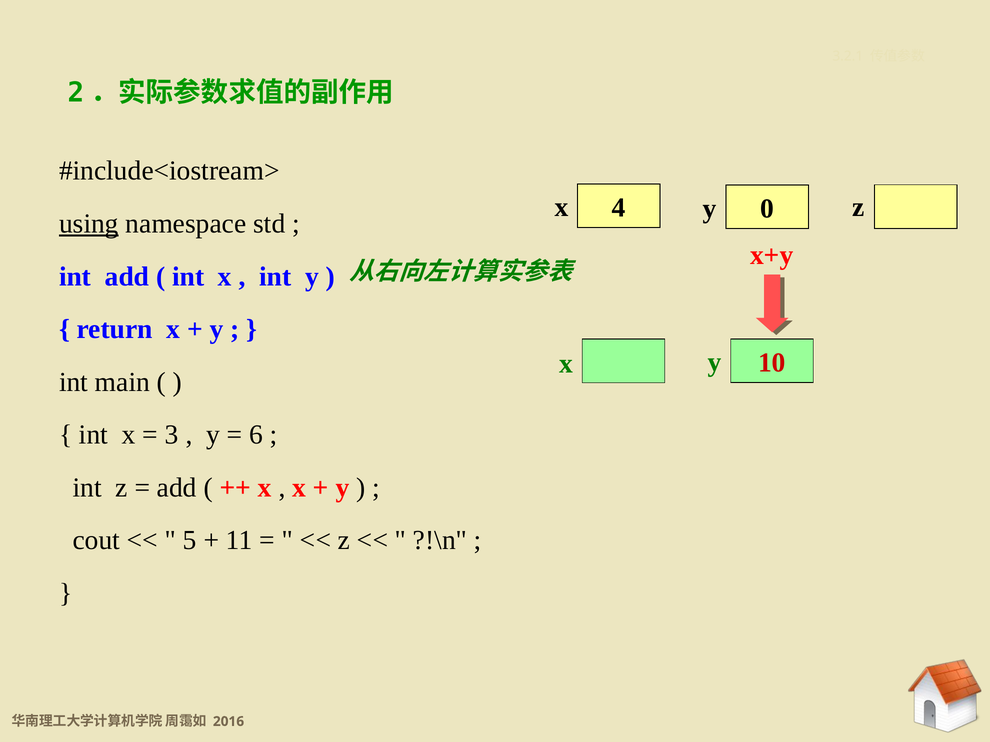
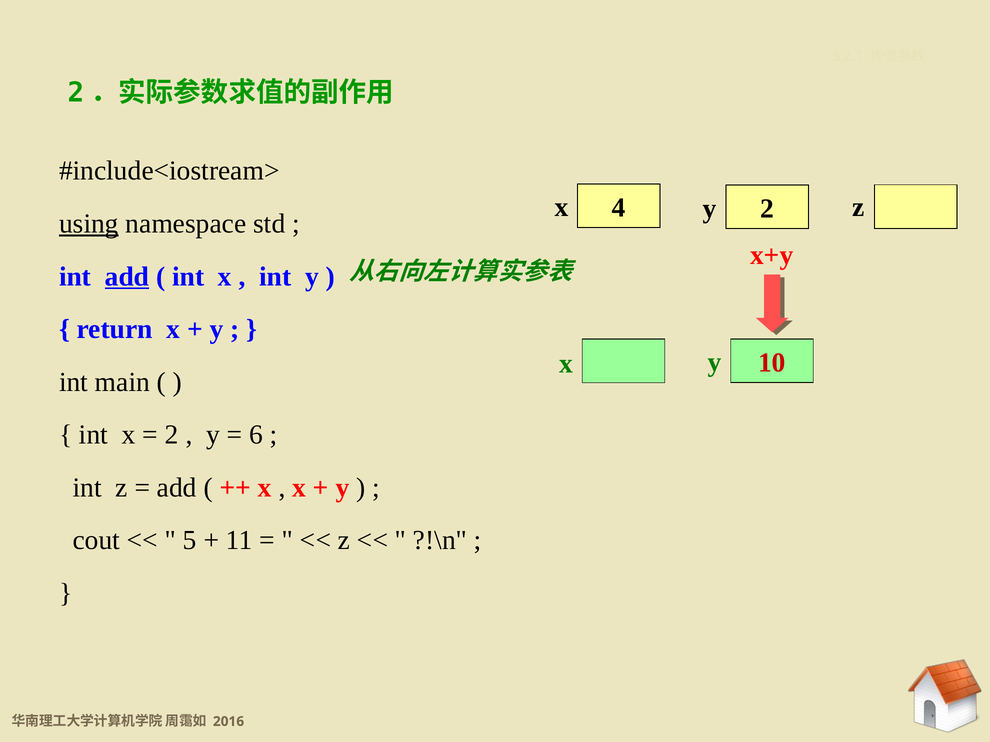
4 0: 0 -> 2
add at (127, 277) underline: none -> present
3 at (172, 435): 3 -> 2
